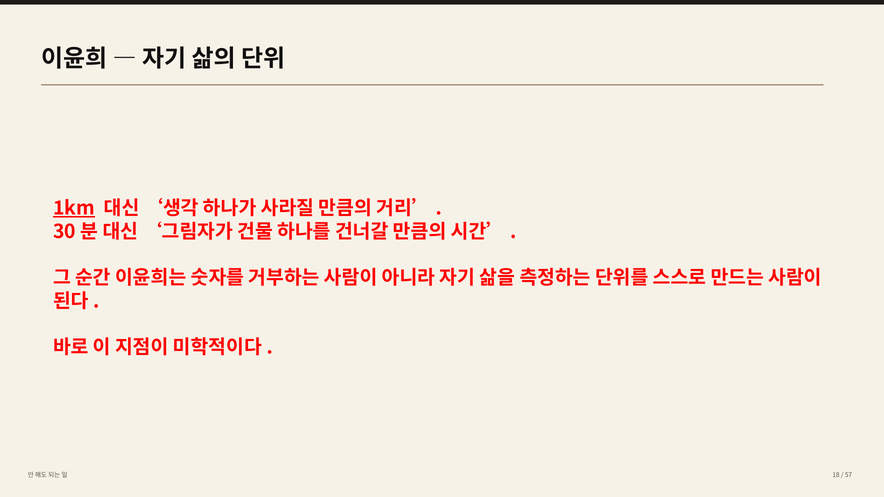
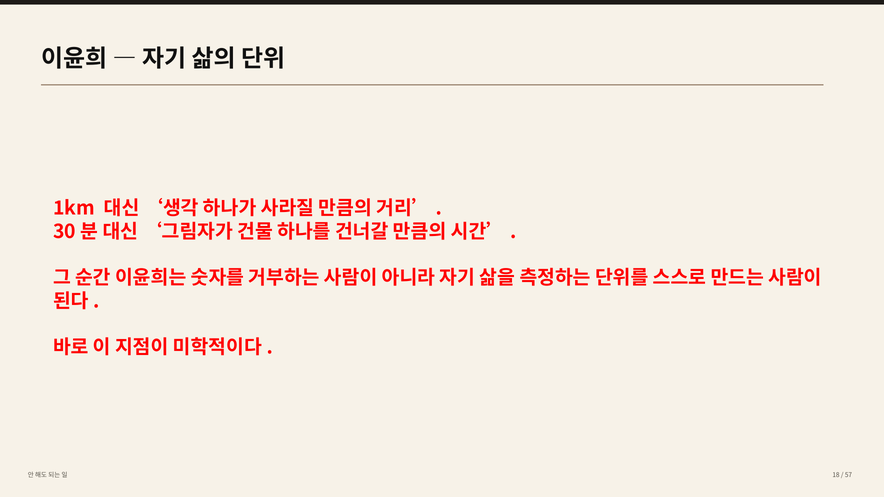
1km underline: present -> none
